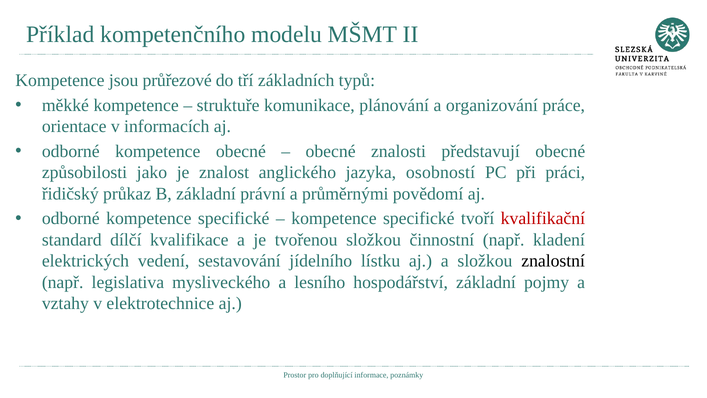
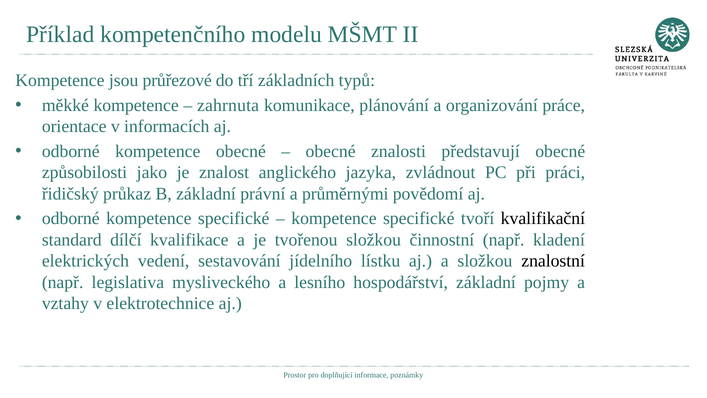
struktuře: struktuře -> zahrnuta
osobností: osobností -> zvládnout
kvalifikační colour: red -> black
